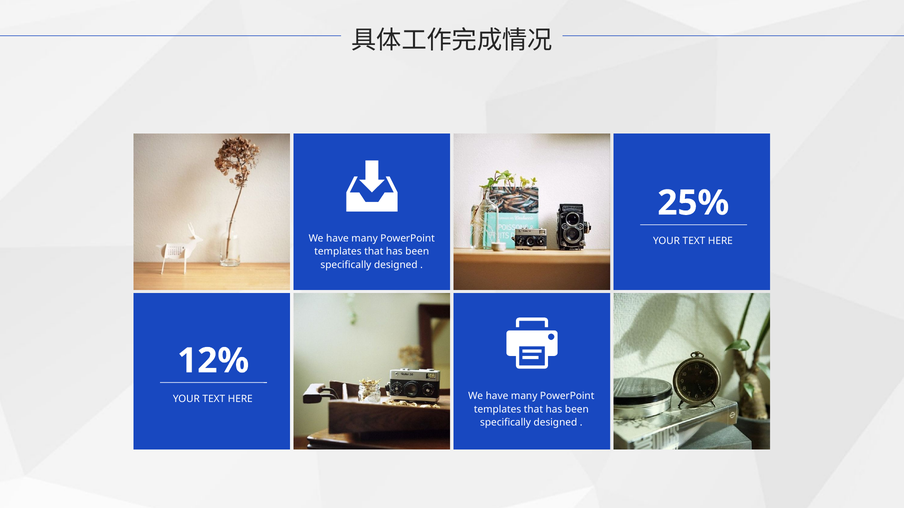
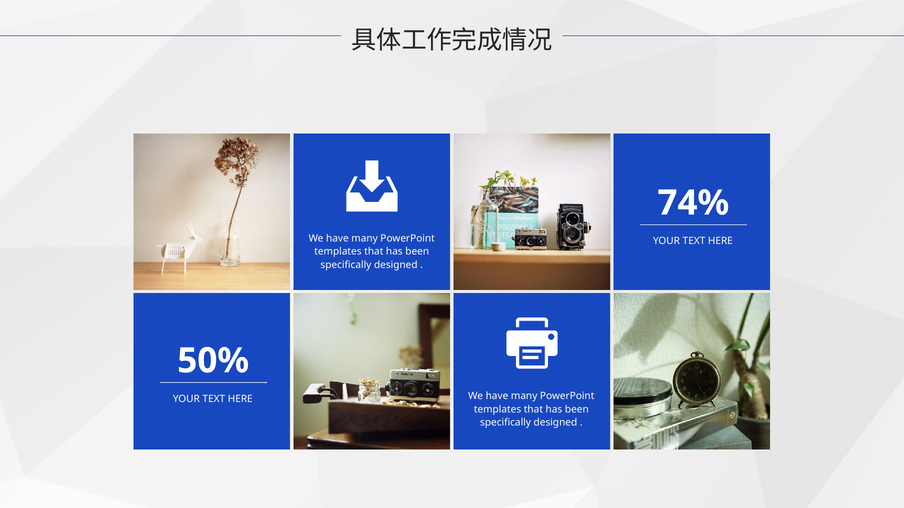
25%: 25% -> 74%
12%: 12% -> 50%
